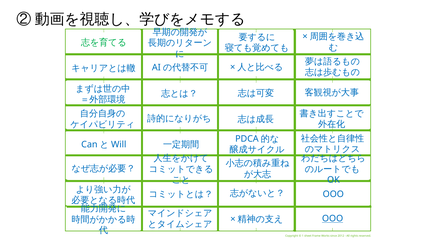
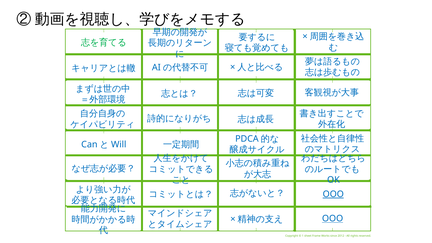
OOO at (333, 194) underline: none -> present
